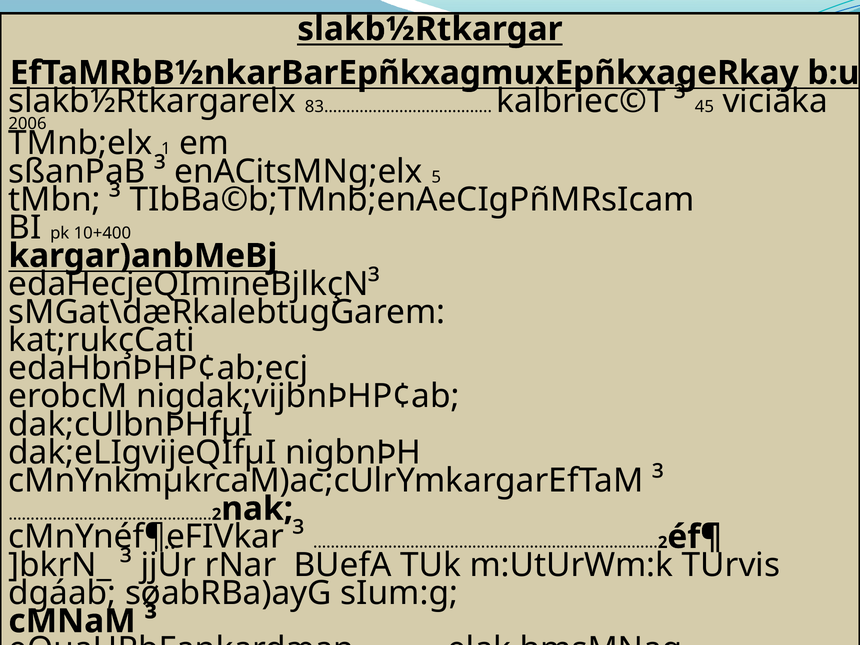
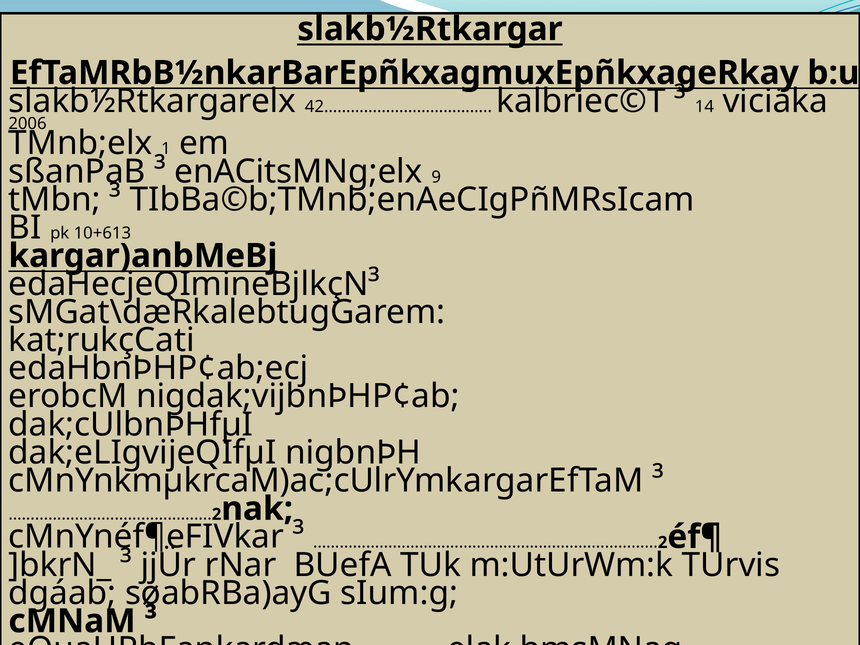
83………………………………: 83……………………………… -> 42………………………………
45: 45 -> 14
5: 5 -> 9
10+400: 10+400 -> 10+613
